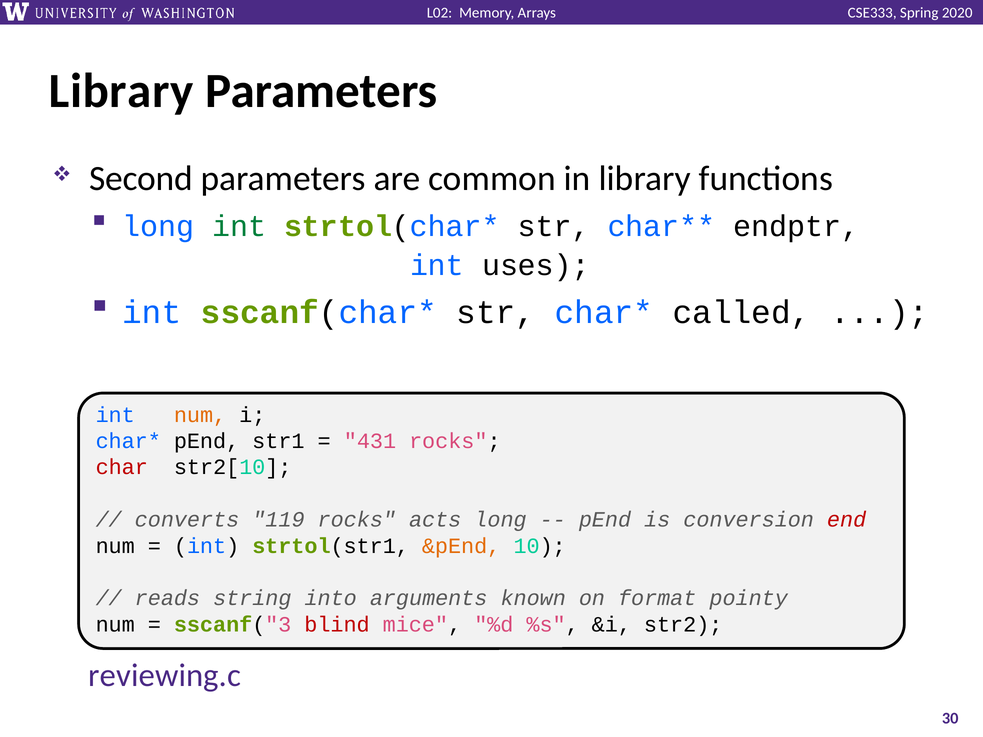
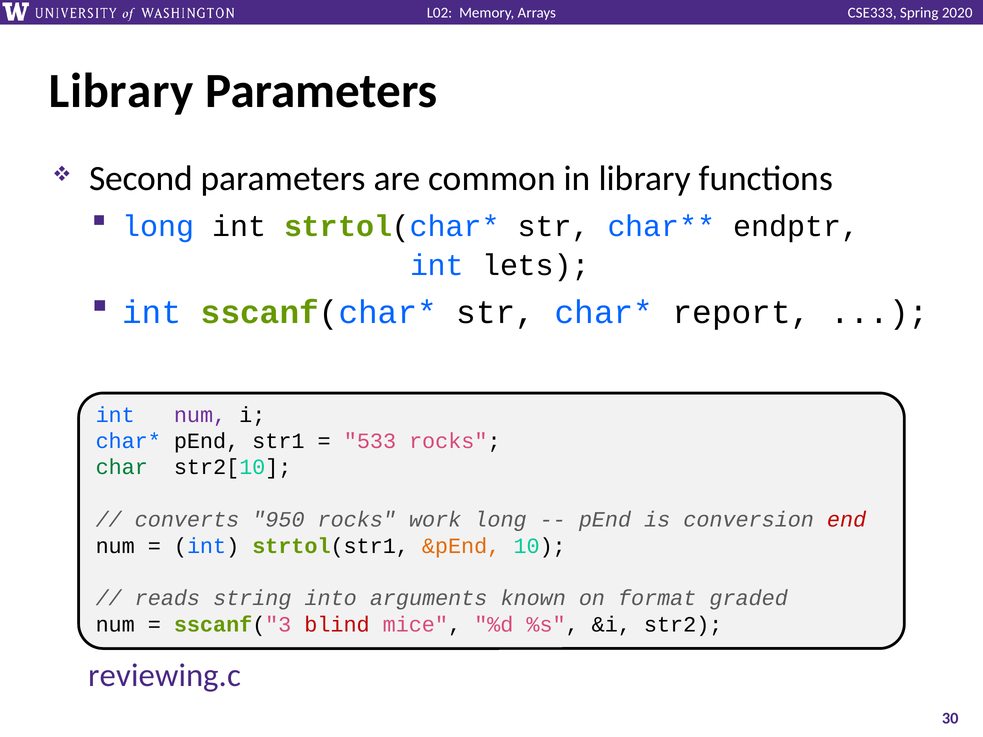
int at (239, 226) colour: green -> black
uses: uses -> lets
called: called -> report
num at (200, 415) colour: orange -> purple
431: 431 -> 533
char colour: red -> green
119: 119 -> 950
acts: acts -> work
pointy: pointy -> graded
